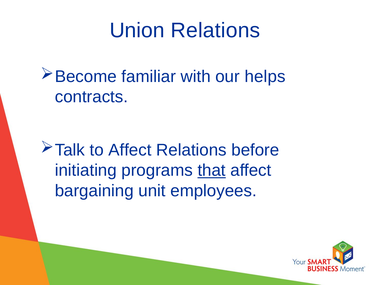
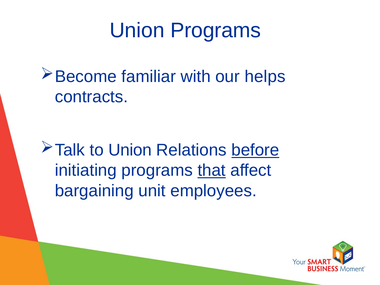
Union Relations: Relations -> Programs
to Affect: Affect -> Union
before underline: none -> present
